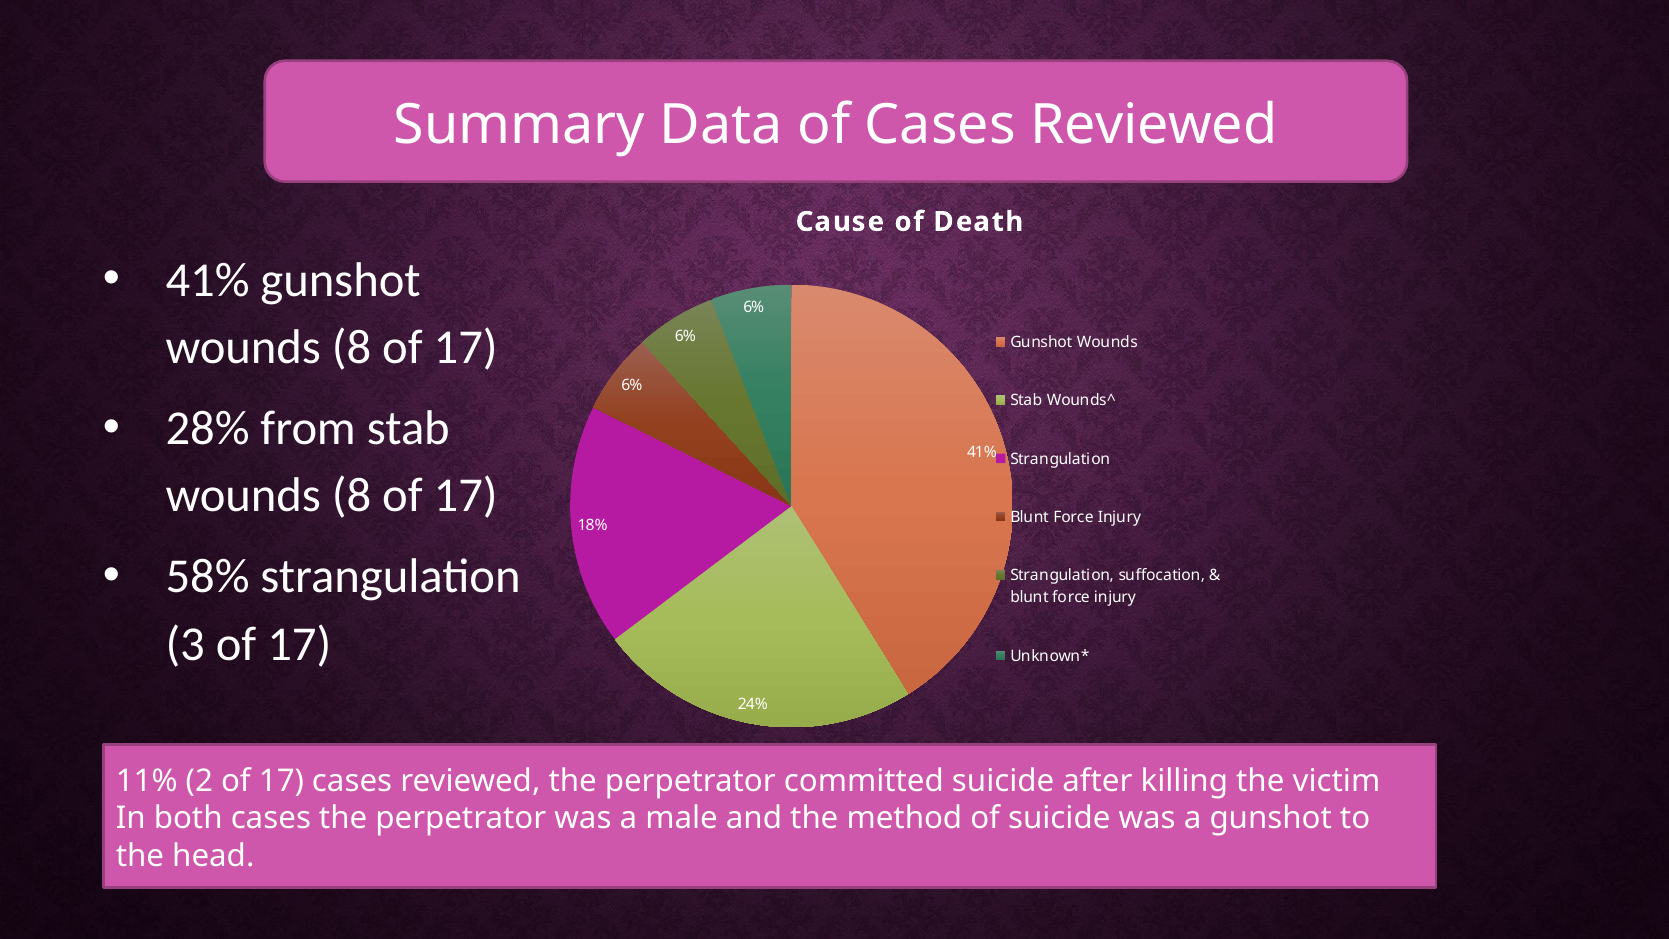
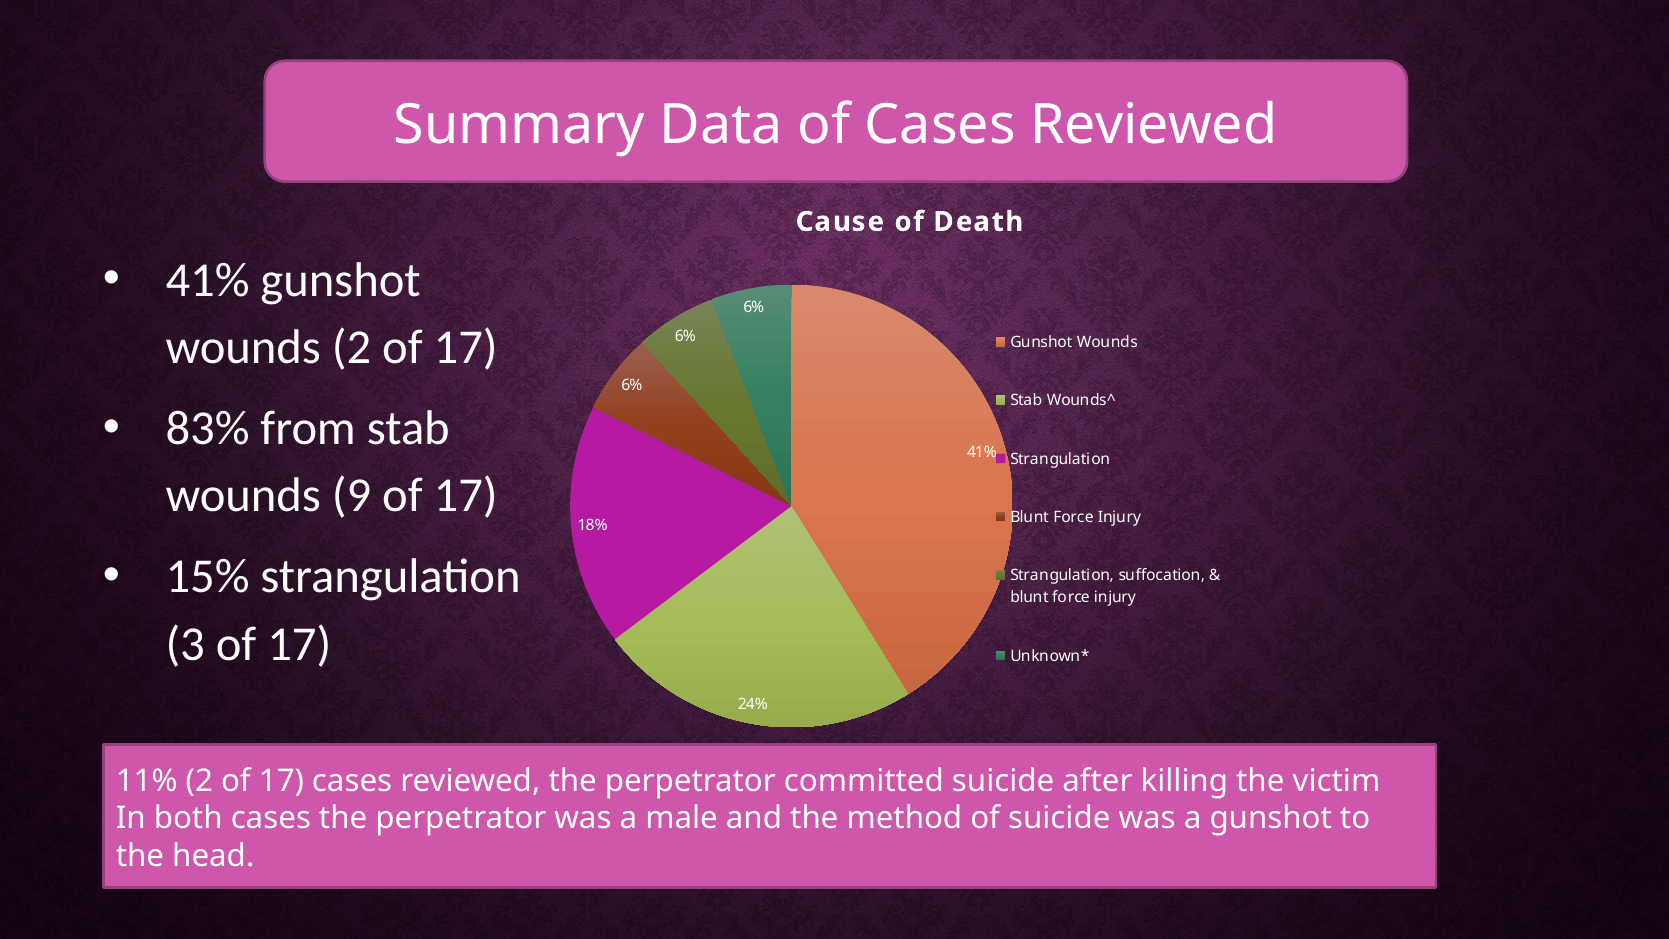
8 at (352, 347): 8 -> 2
28%: 28% -> 83%
8 at (352, 496): 8 -> 9
58%: 58% -> 15%
